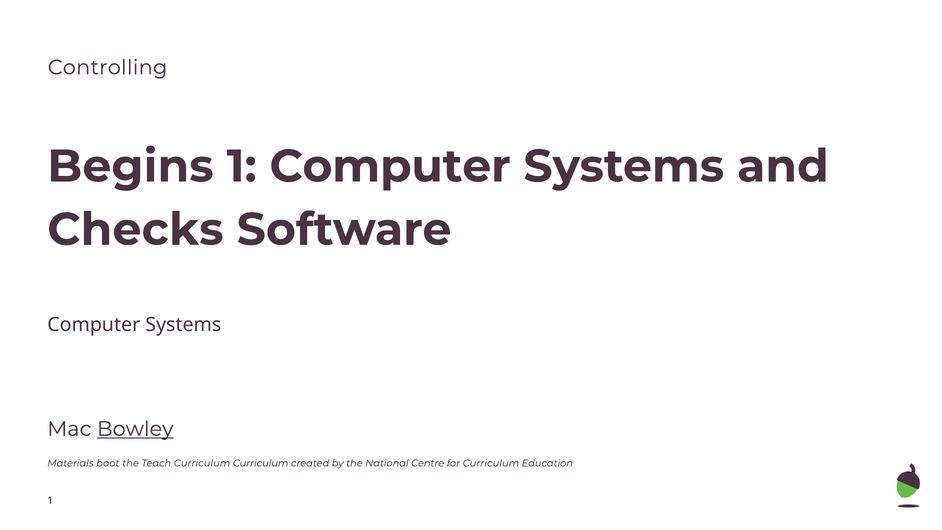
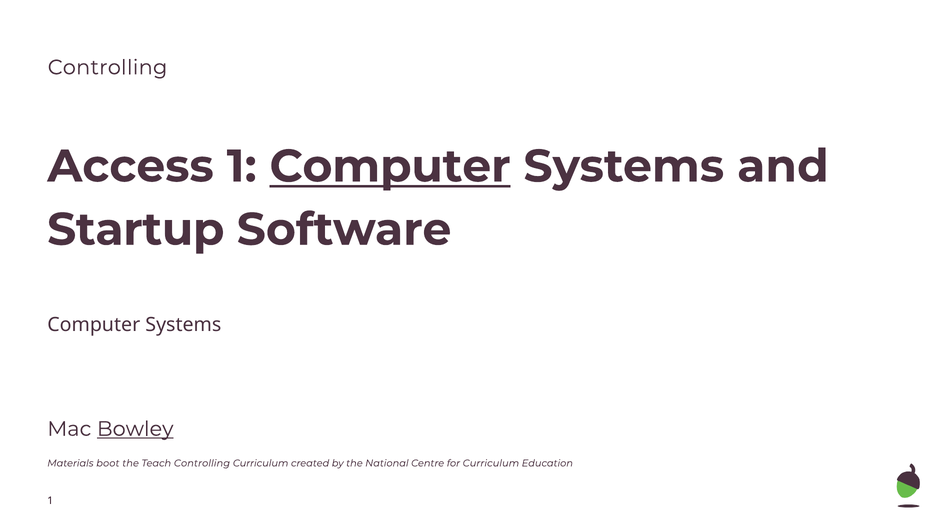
Begins: Begins -> Access
Computer at (390, 166) underline: none -> present
Checks: Checks -> Startup
Teach Curriculum: Curriculum -> Controlling
